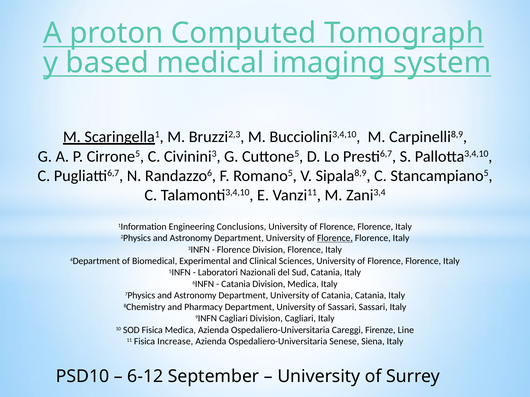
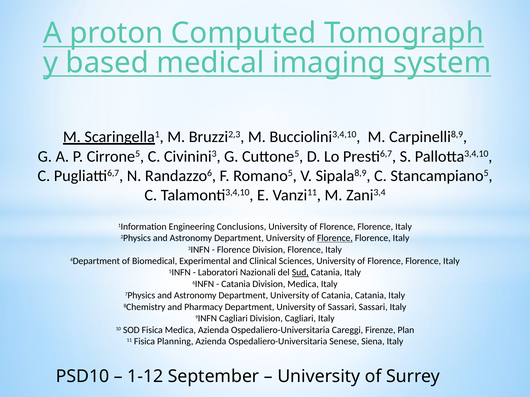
Sud underline: none -> present
Line: Line -> Plan
Increase: Increase -> Planning
6-12: 6-12 -> 1-12
